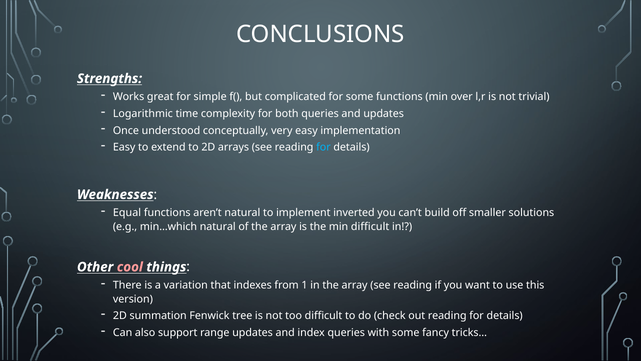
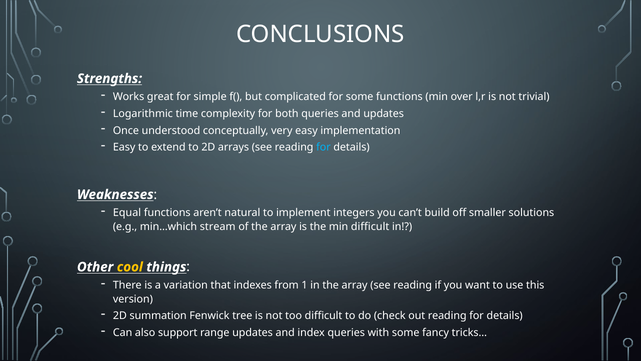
inverted: inverted -> integers
min…which natural: natural -> stream
cool colour: pink -> yellow
